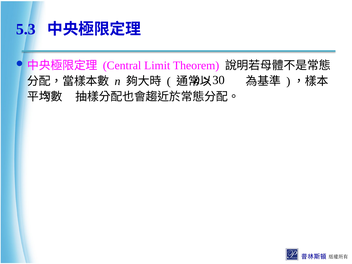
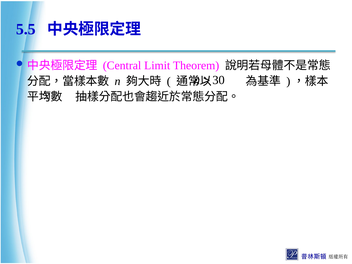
5.3: 5.3 -> 5.5
